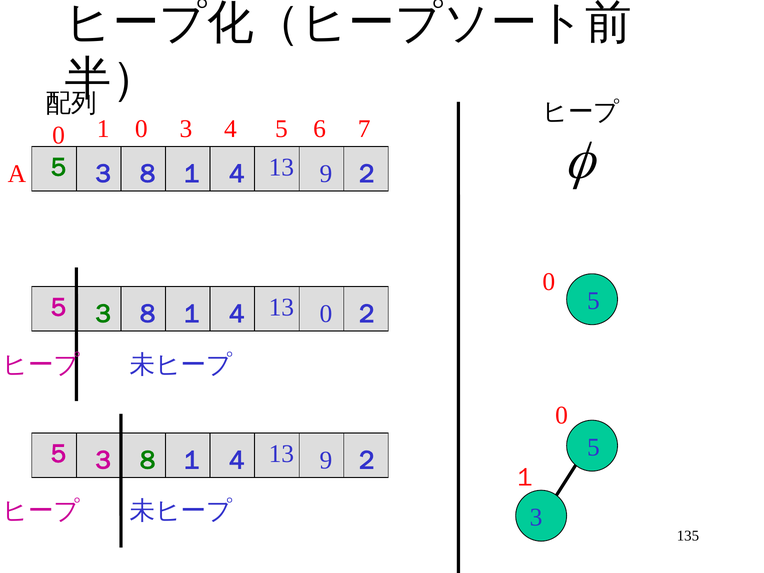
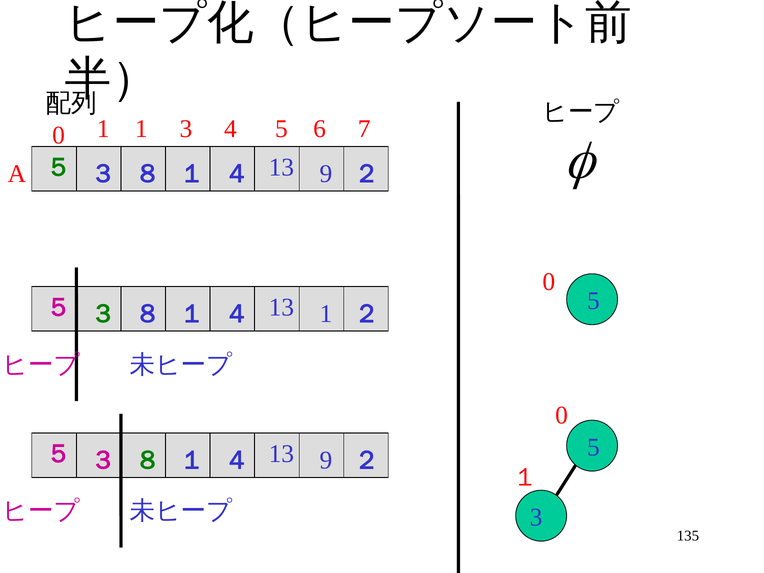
1 0: 0 -> 1
13 0: 0 -> 1
